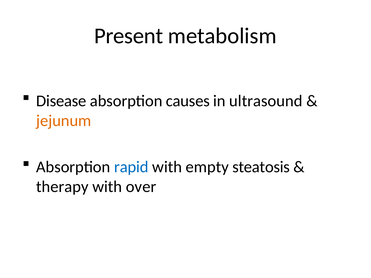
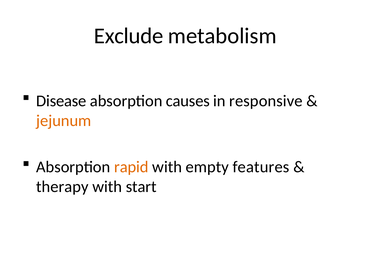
Present: Present -> Exclude
ultrasound: ultrasound -> responsive
rapid colour: blue -> orange
steatosis: steatosis -> features
over: over -> start
